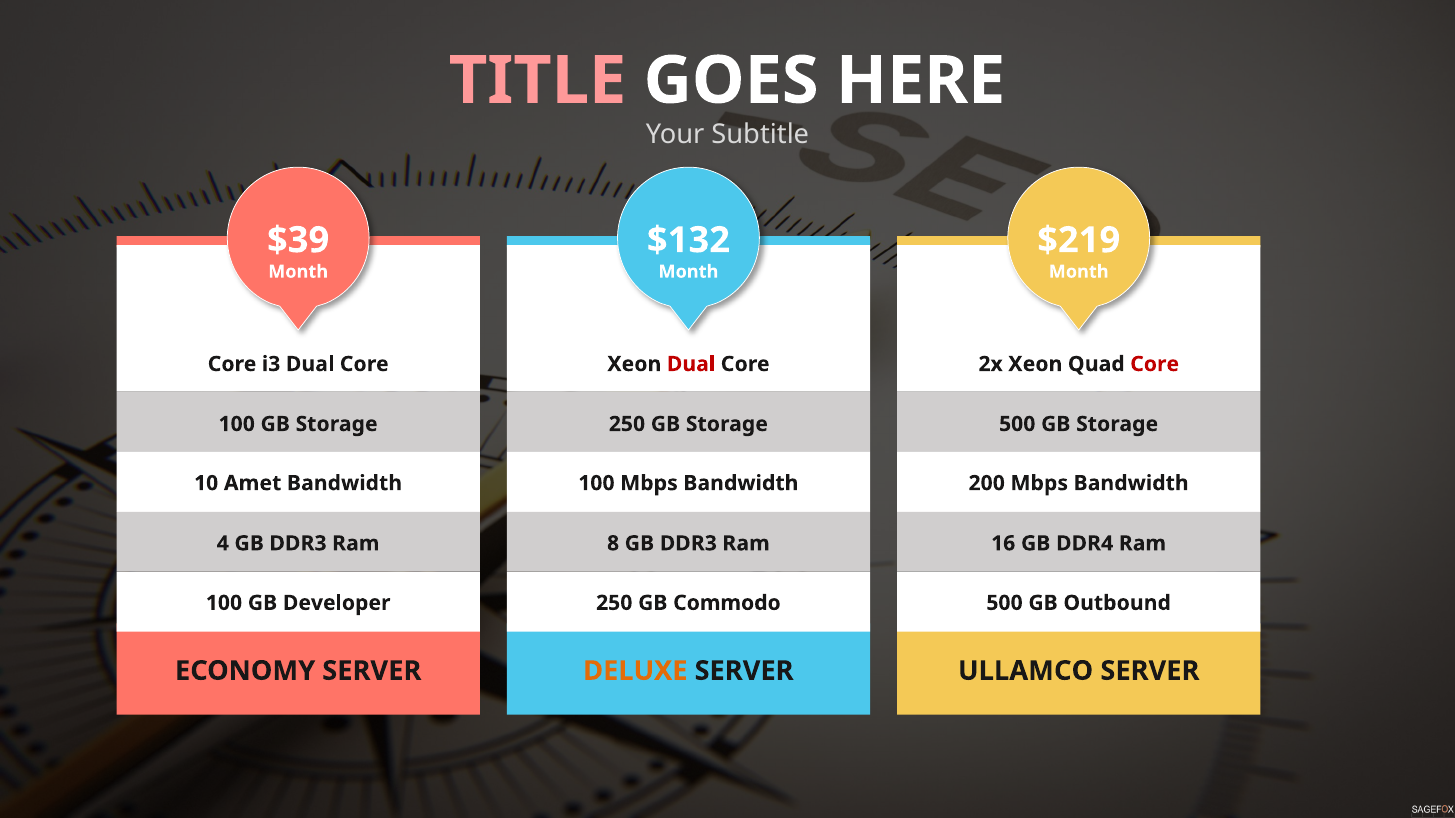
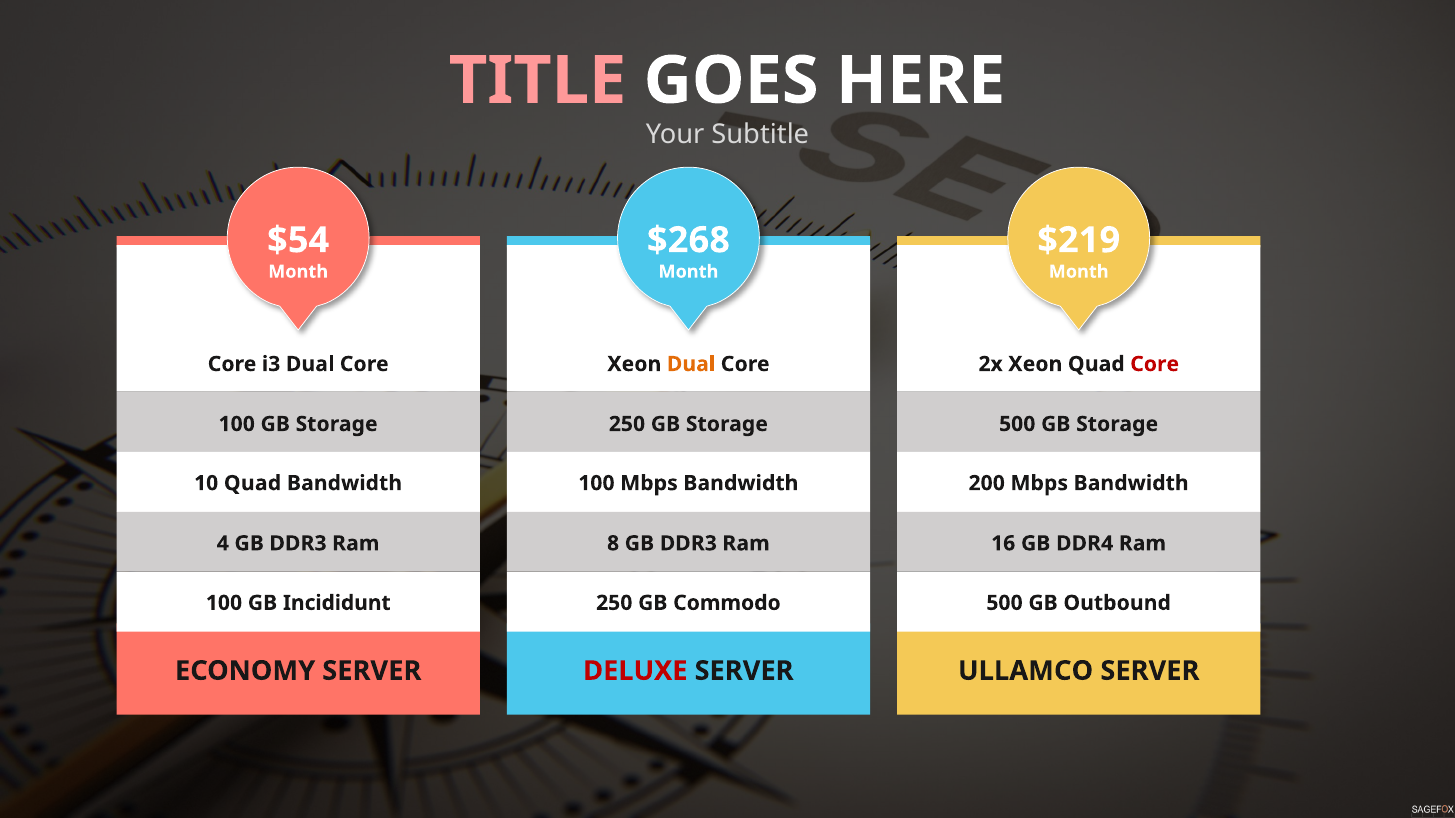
$39: $39 -> $54
$132: $132 -> $268
Dual at (691, 364) colour: red -> orange
10 Amet: Amet -> Quad
Developer: Developer -> Incididunt
DELUXE colour: orange -> red
